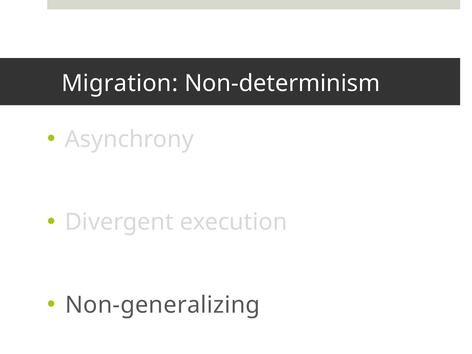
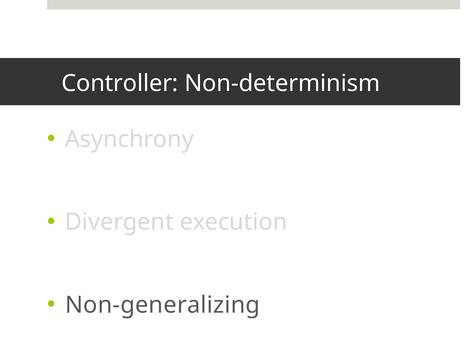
Migration: Migration -> Controller
